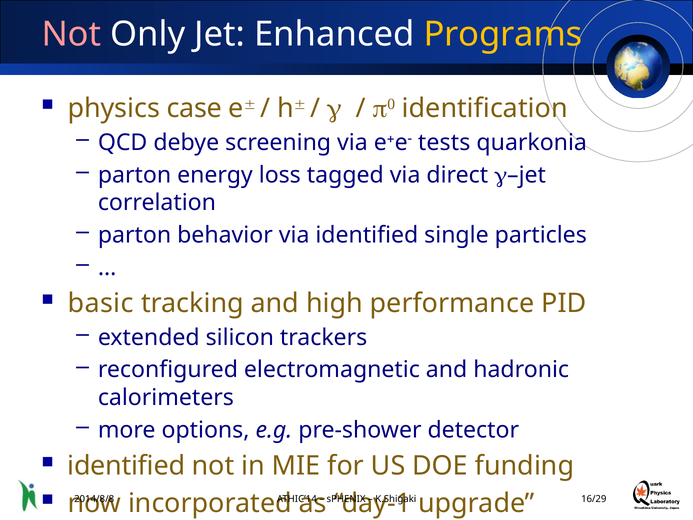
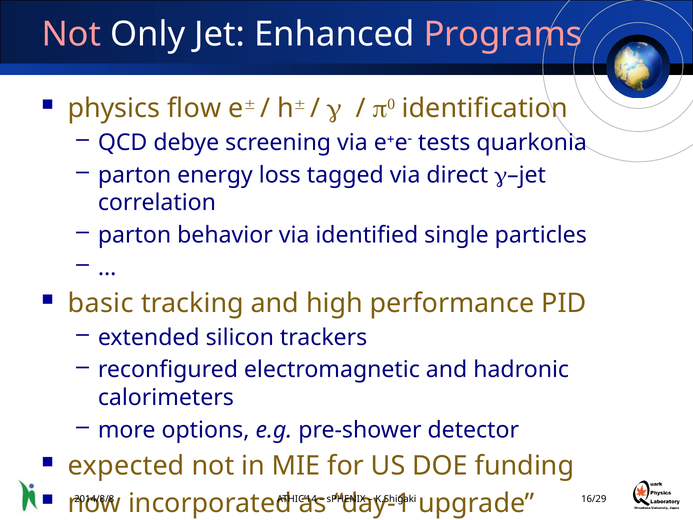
Programs colour: yellow -> pink
case: case -> flow
identified at (126, 465): identified -> expected
